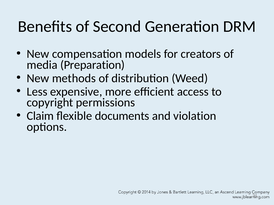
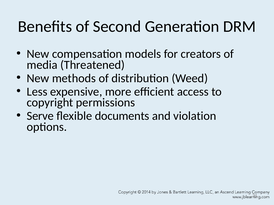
Preparation: Preparation -> Threatened
Claim: Claim -> Serve
